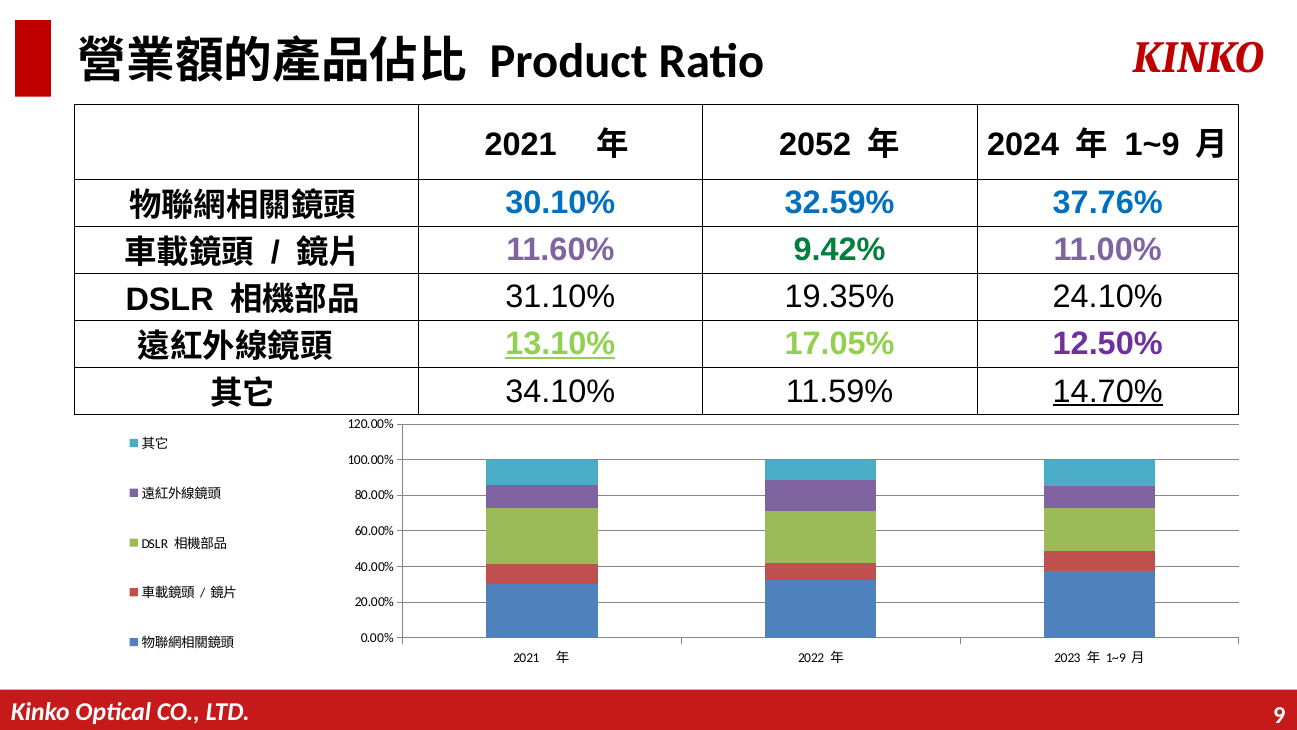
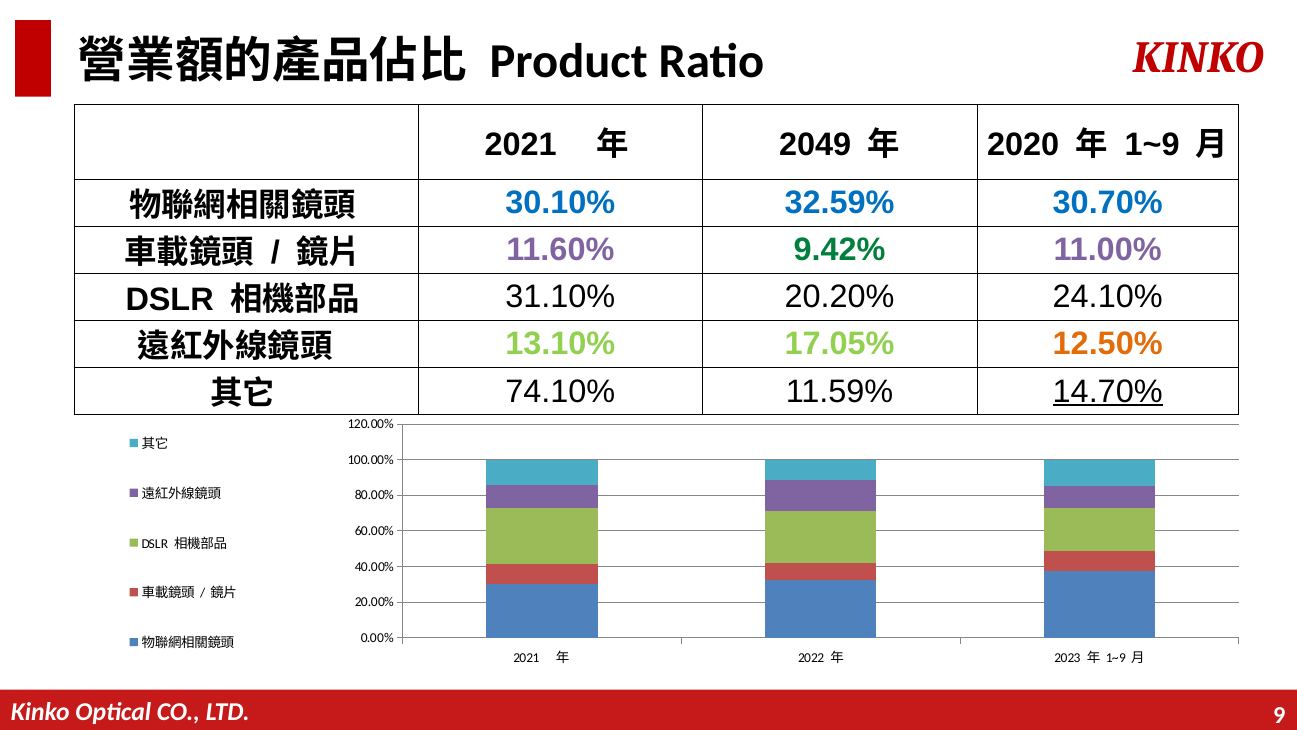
2052: 2052 -> 2049
2024: 2024 -> 2020
37.76%: 37.76% -> 30.70%
19.35%: 19.35% -> 20.20%
13.10% underline: present -> none
12.50% colour: purple -> orange
34.10%: 34.10% -> 74.10%
